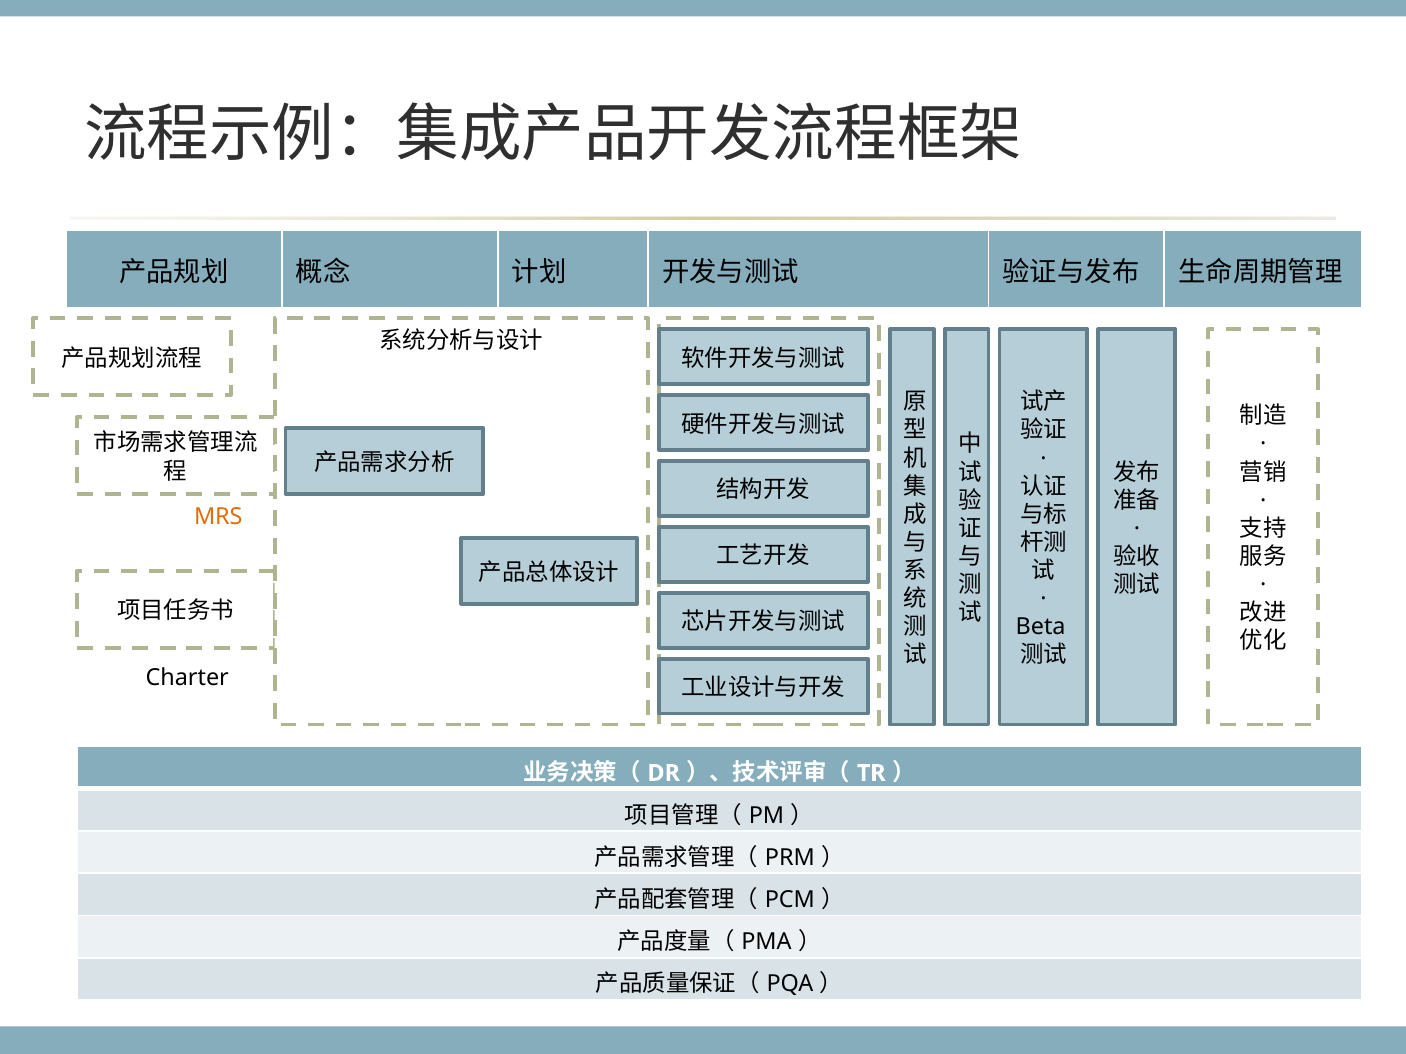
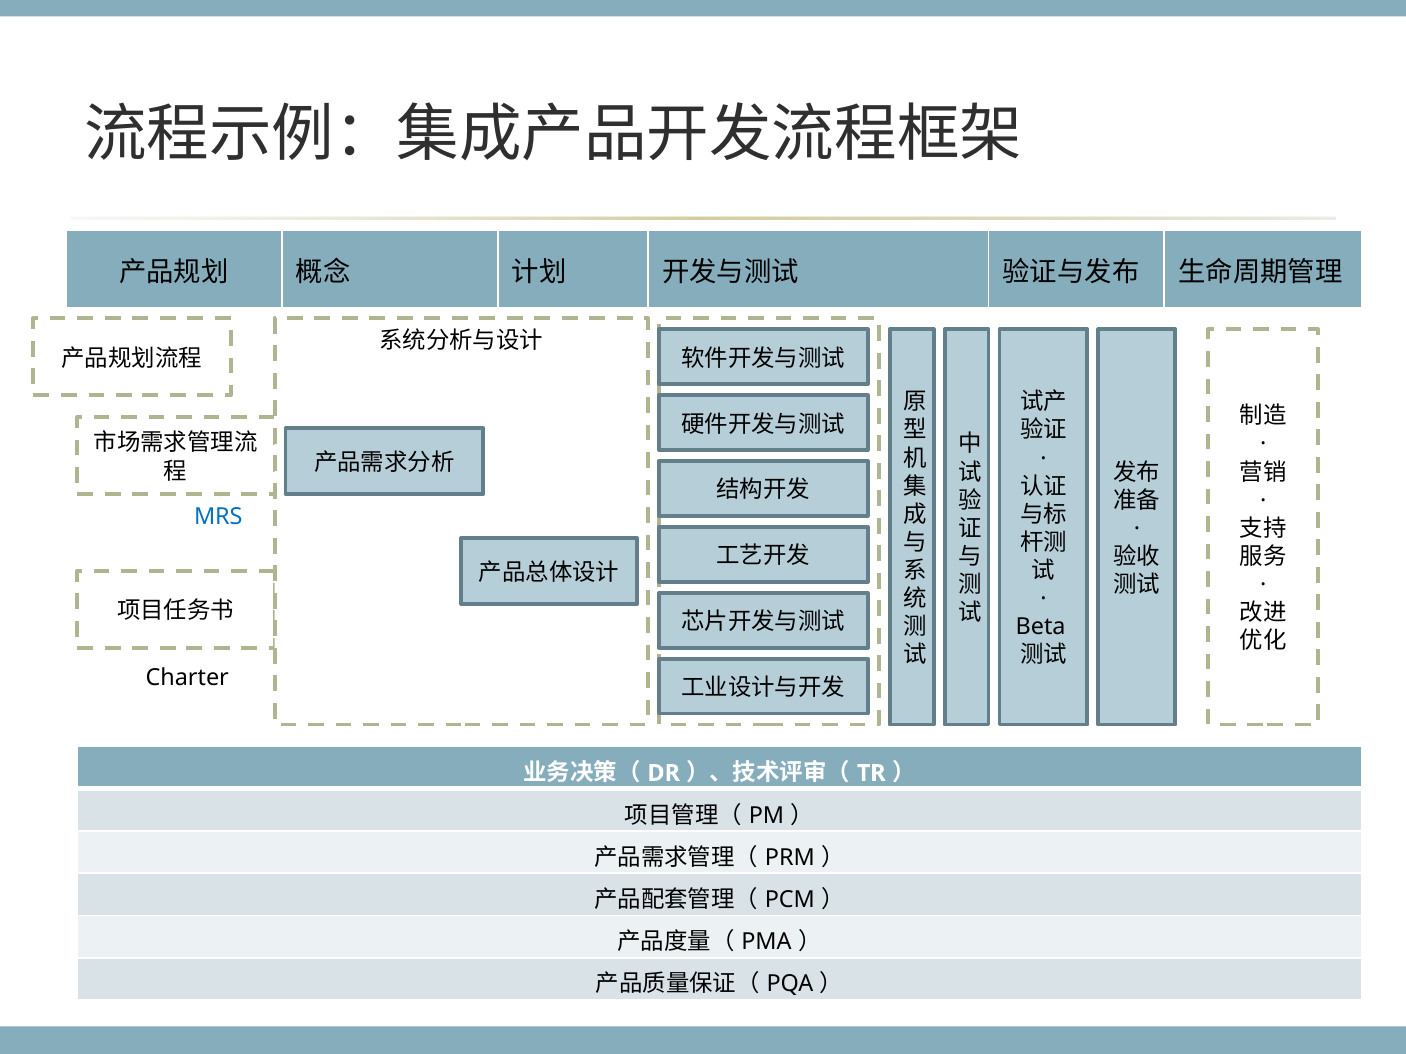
MRS colour: orange -> blue
